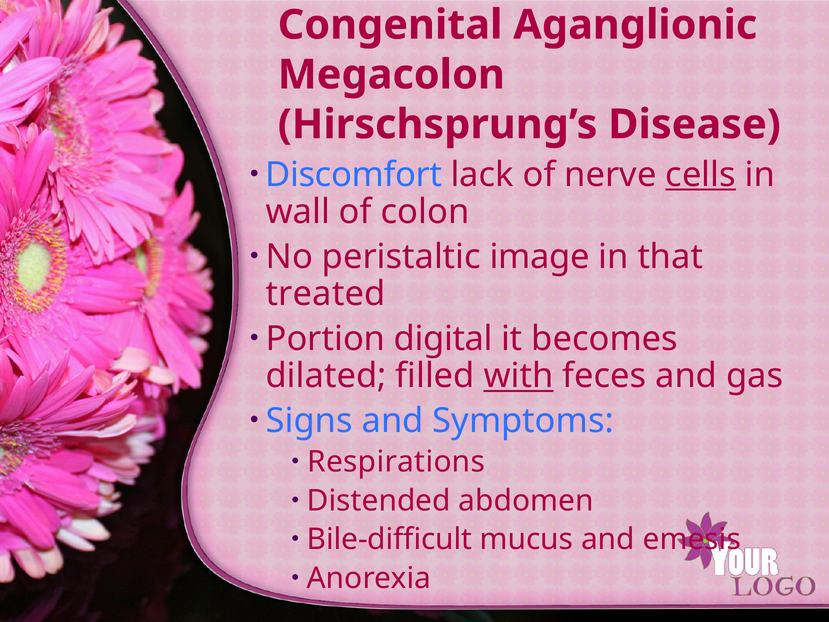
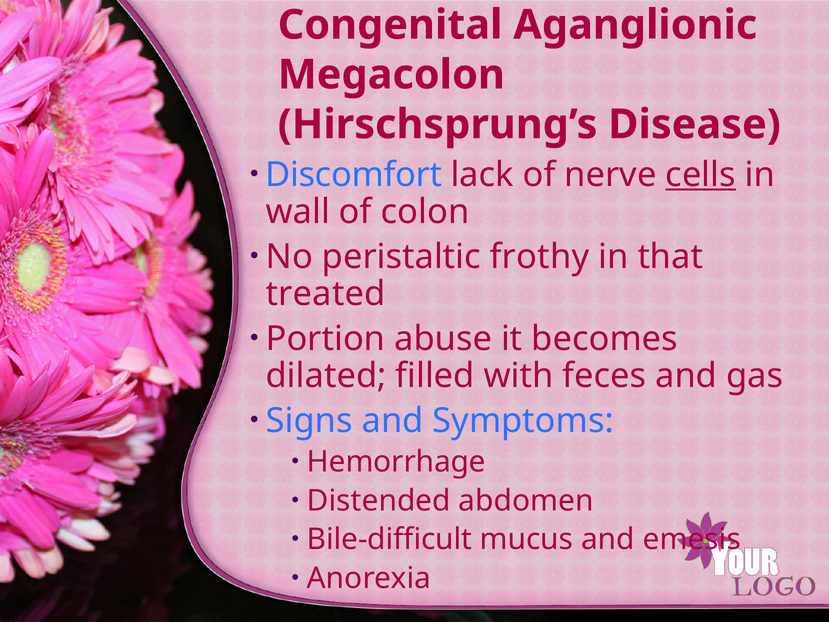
image: image -> frothy
digital: digital -> abuse
with underline: present -> none
Respirations: Respirations -> Hemorrhage
